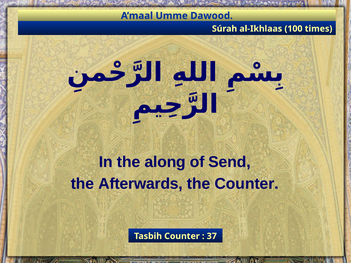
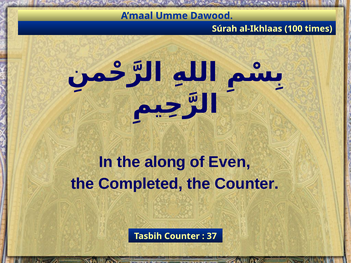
Send: Send -> Even
Afterwards: Afterwards -> Completed
